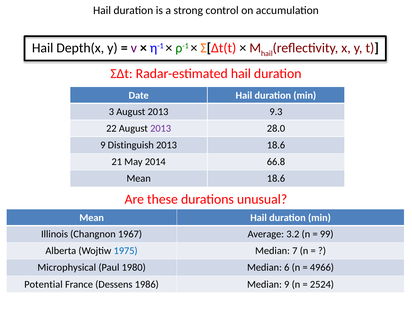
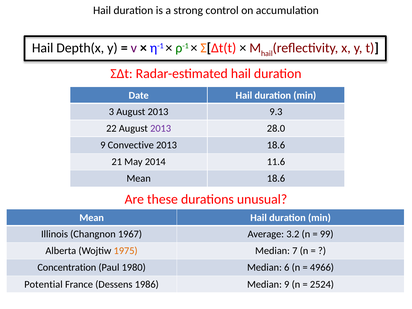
Distinguish: Distinguish -> Convective
66.8: 66.8 -> 11.6
1975 colour: blue -> orange
Microphysical: Microphysical -> Concentration
